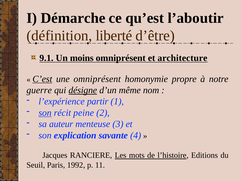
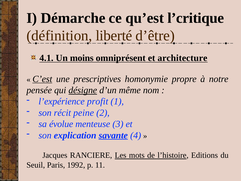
l’aboutir: l’aboutir -> l’critique
9.1: 9.1 -> 4.1
une omniprésent: omniprésent -> prescriptives
guerre: guerre -> pensée
partir: partir -> profit
son at (45, 113) underline: present -> none
auteur: auteur -> évolue
savante underline: none -> present
